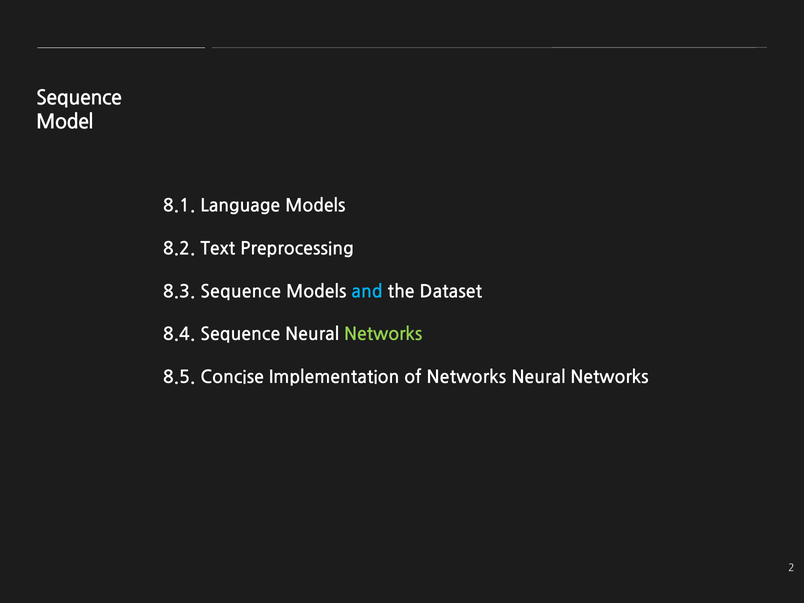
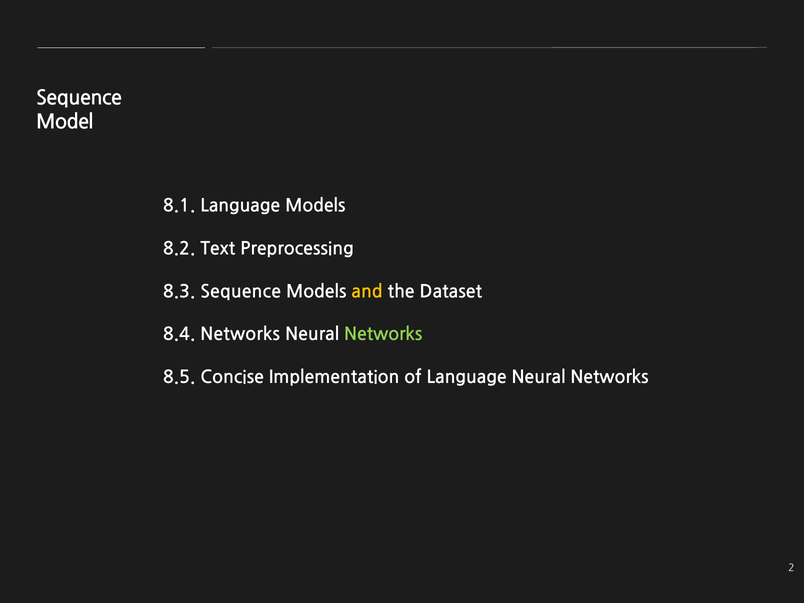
and colour: light blue -> yellow
8.4 Sequence: Sequence -> Networks
of Networks: Networks -> Language
